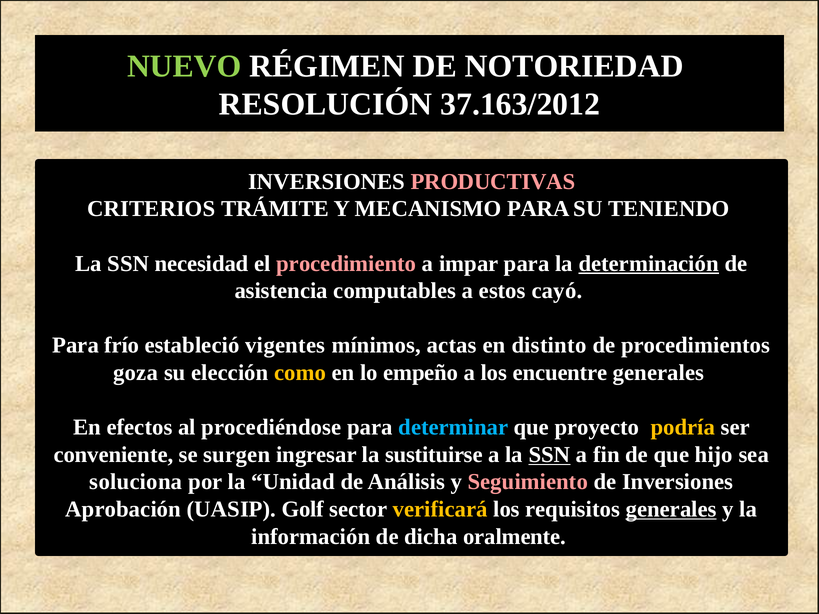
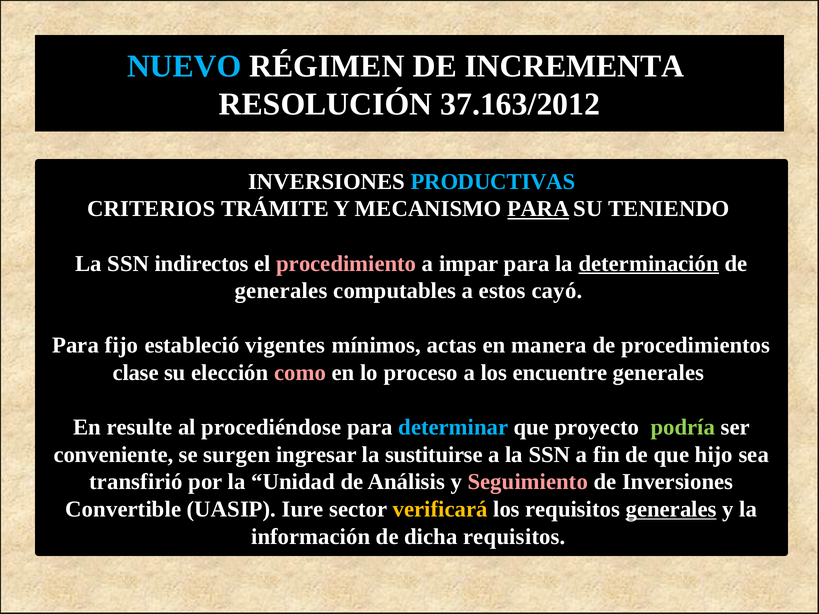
NUEVO colour: light green -> light blue
NOTORIEDAD: NOTORIEDAD -> INCREMENTA
PRODUCTIVAS colour: pink -> light blue
PARA at (538, 209) underline: none -> present
necesidad: necesidad -> indirectos
asistencia at (281, 291): asistencia -> generales
frío: frío -> fijo
distinto: distinto -> manera
goza: goza -> clase
como colour: yellow -> pink
empeño: empeño -> proceso
efectos: efectos -> resulte
podría colour: yellow -> light green
SSN at (549, 455) underline: present -> none
soluciona: soluciona -> transfirió
Aprobación: Aprobación -> Convertible
Golf: Golf -> Iure
dicha oralmente: oralmente -> requisitos
